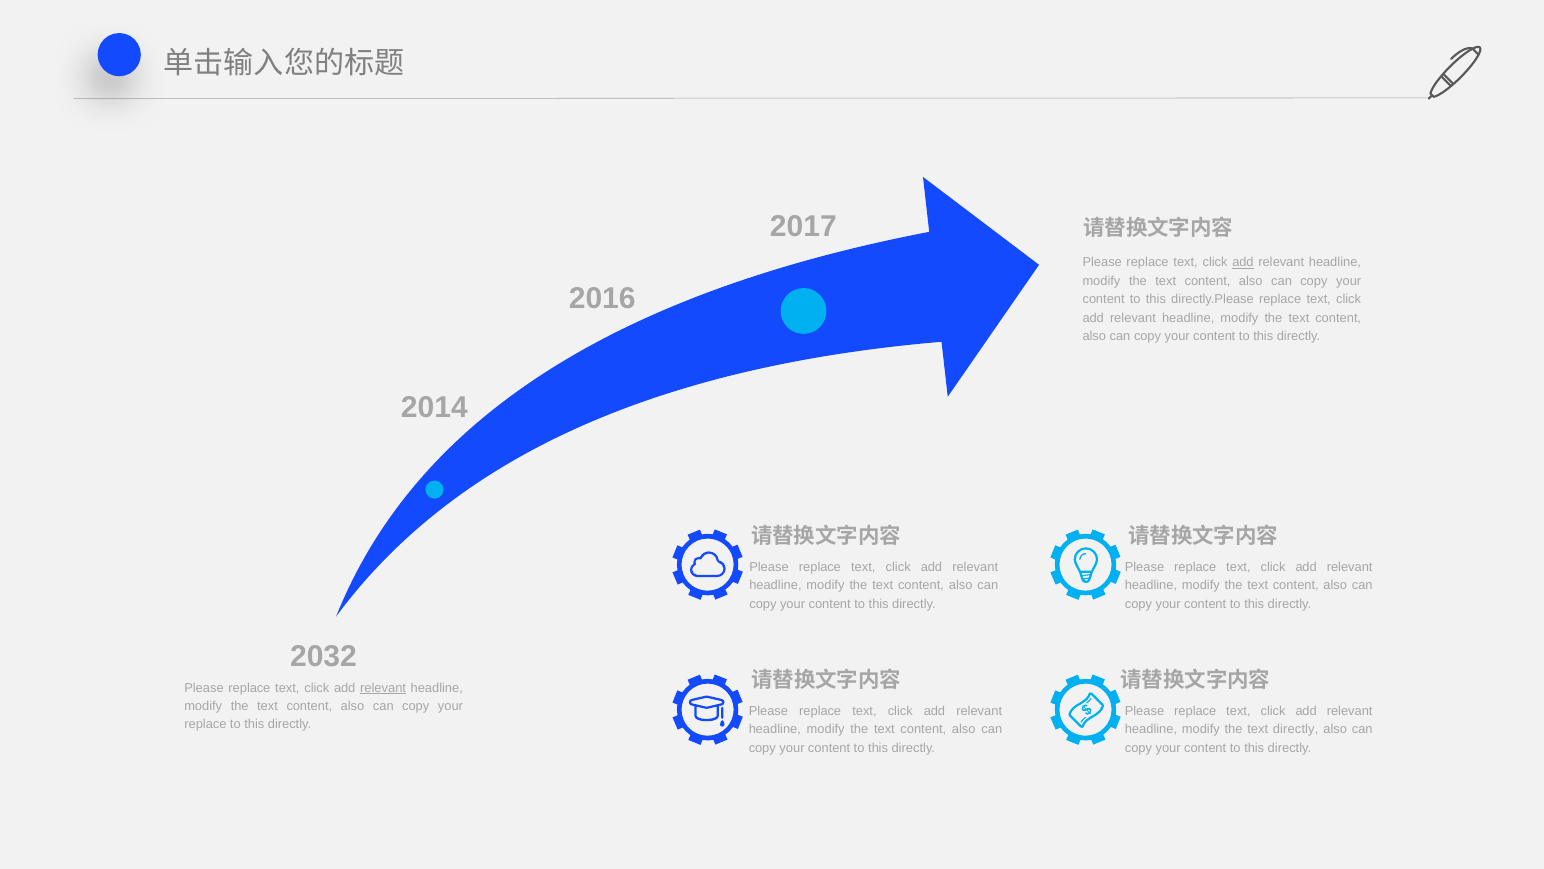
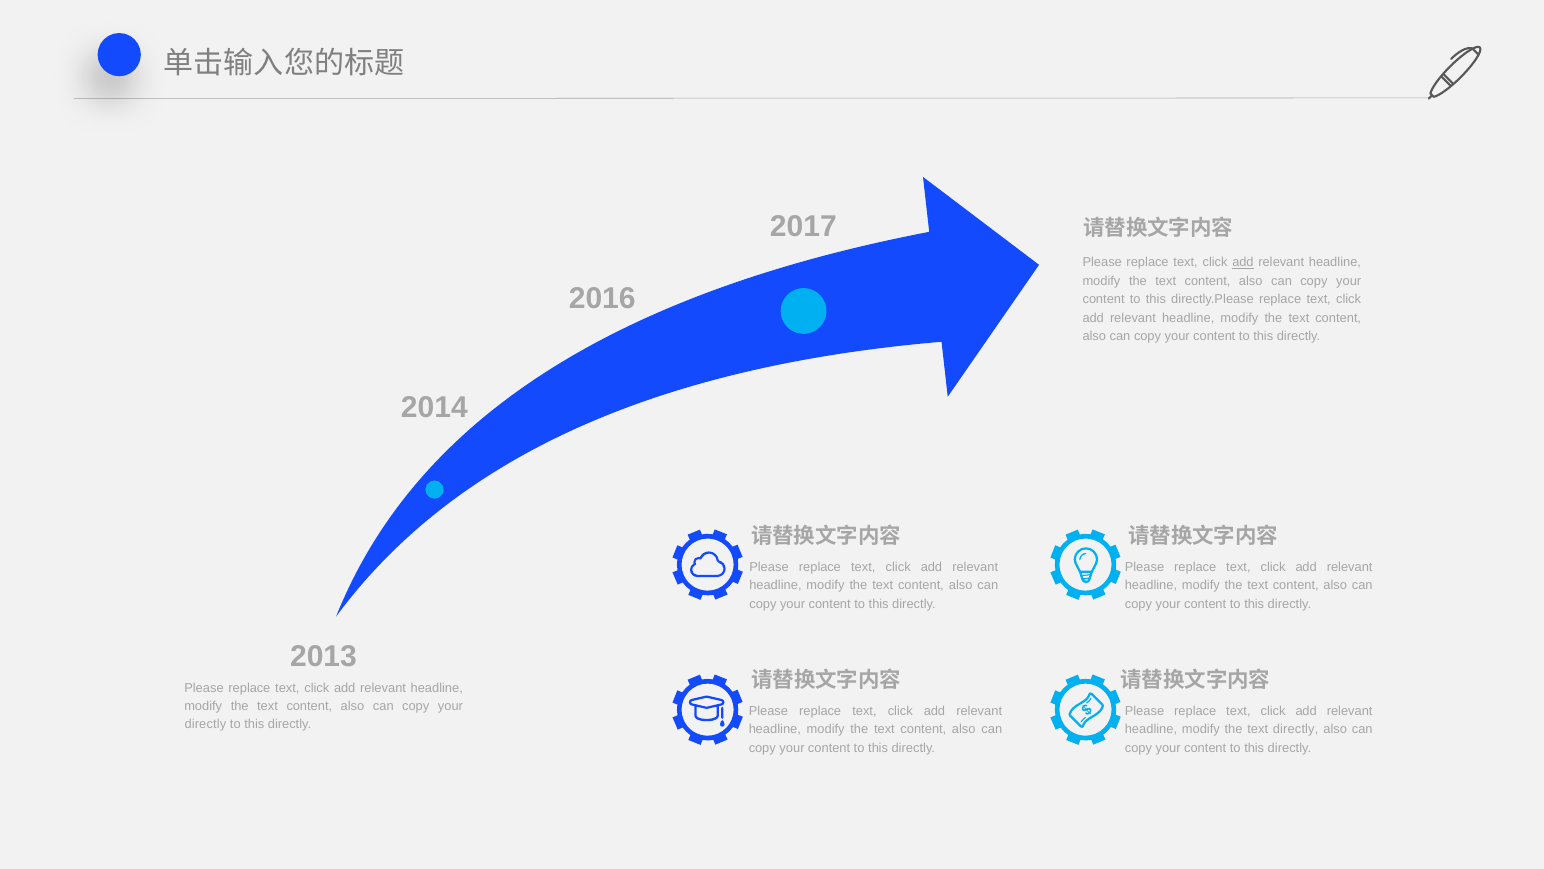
2032: 2032 -> 2013
relevant at (383, 687) underline: present -> none
replace at (205, 724): replace -> directly
